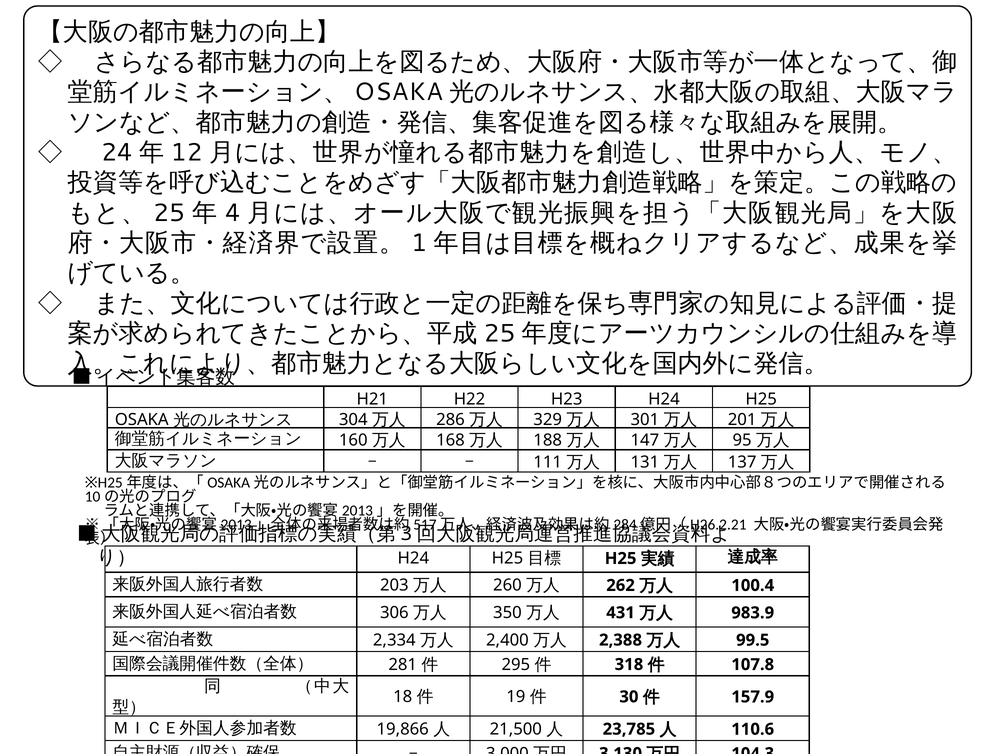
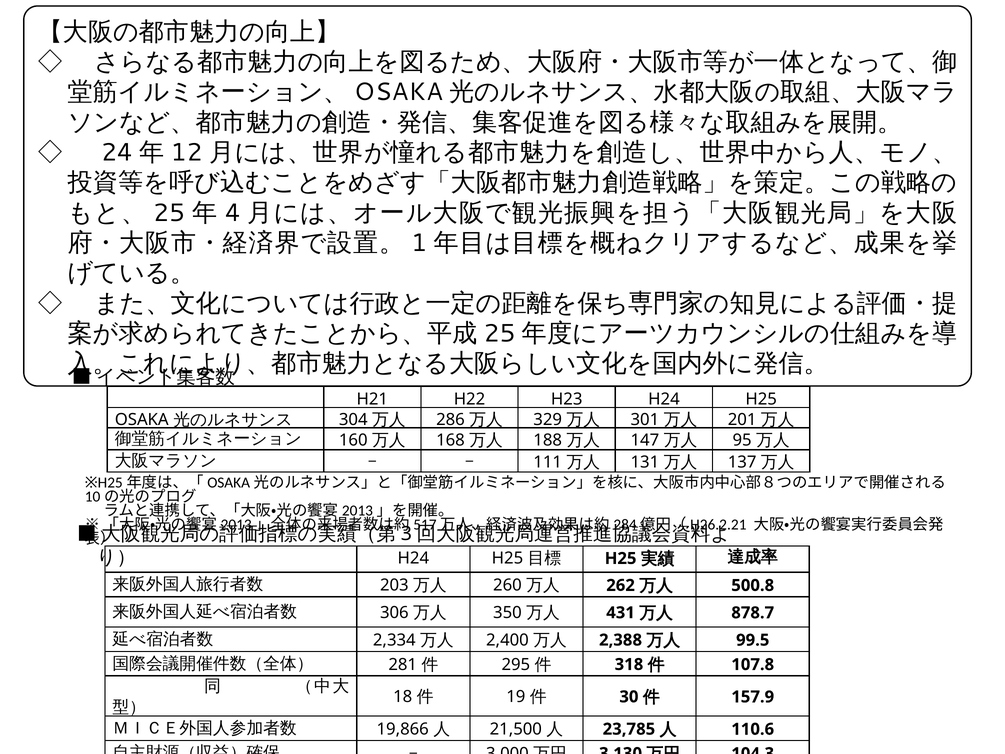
100.4: 100.4 -> 500.8
983.9: 983.9 -> 878.7
